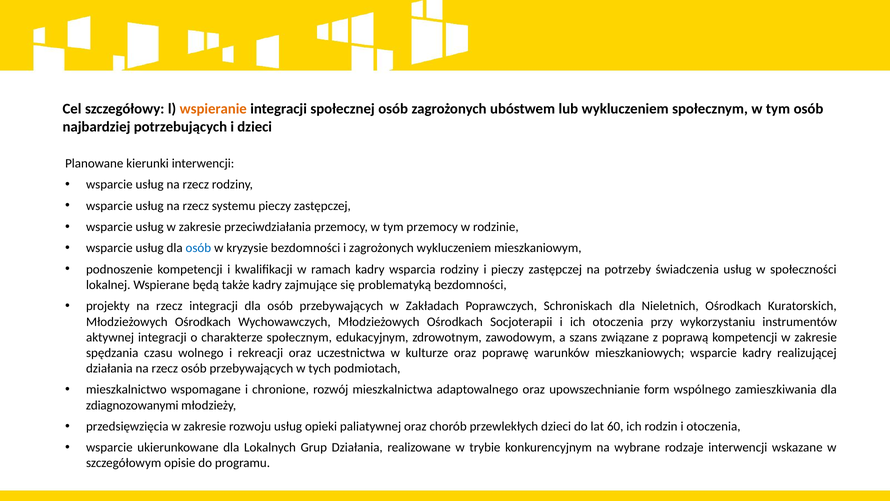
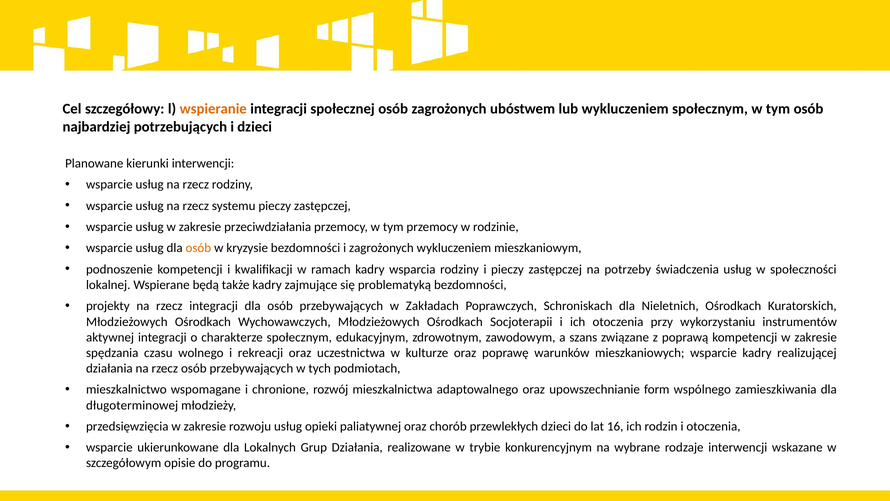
osób at (198, 248) colour: blue -> orange
zdiagnozowanymi: zdiagnozowanymi -> długoterminowej
60: 60 -> 16
